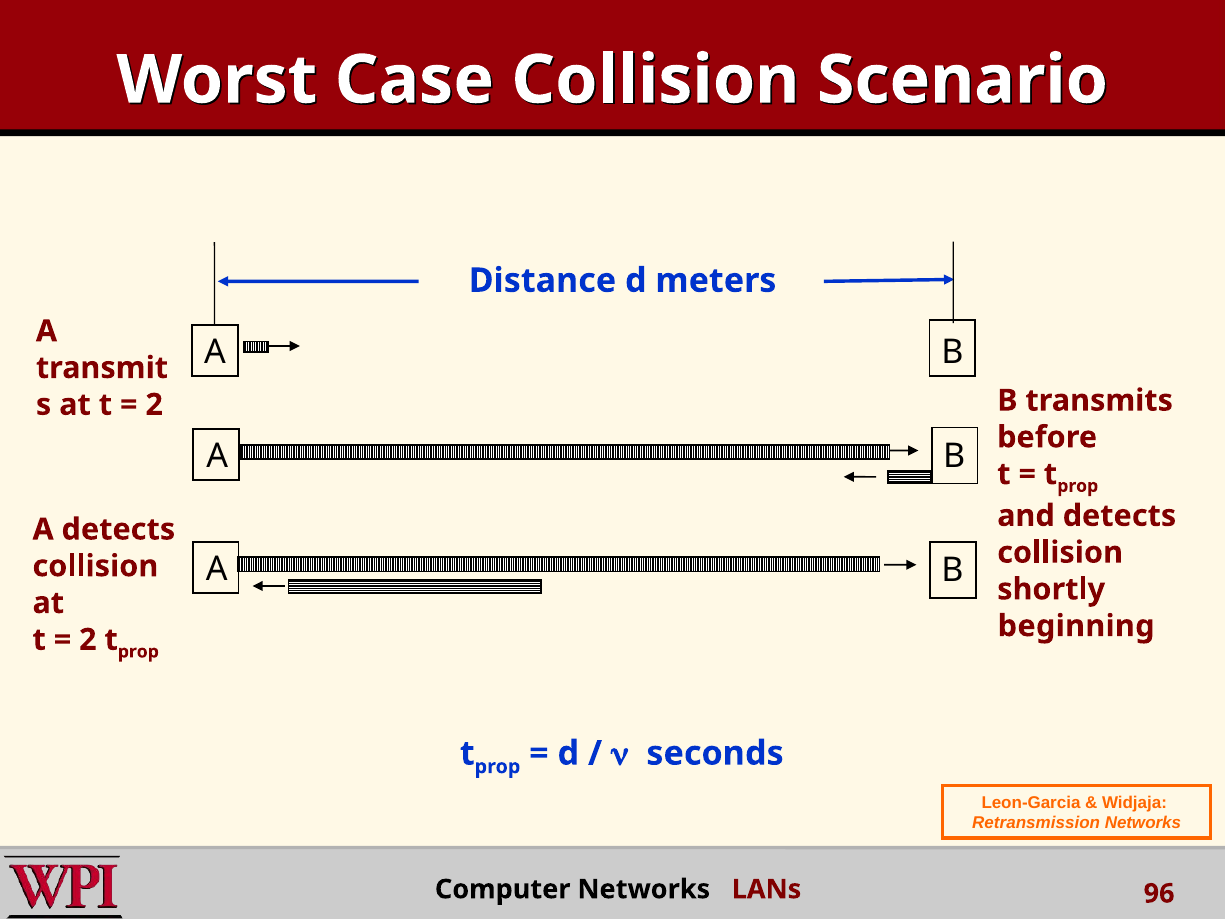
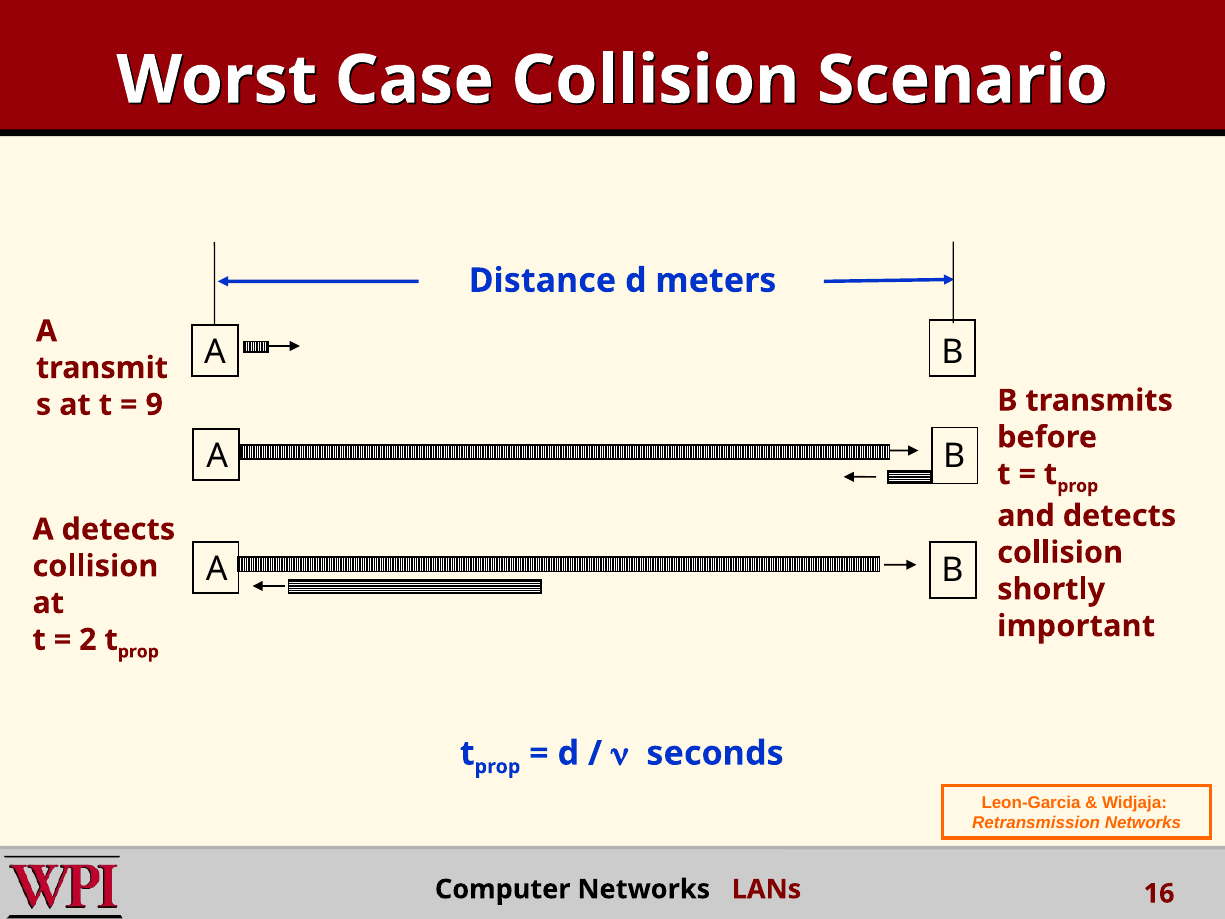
2 at (154, 405): 2 -> 9
beginning: beginning -> important
96: 96 -> 16
